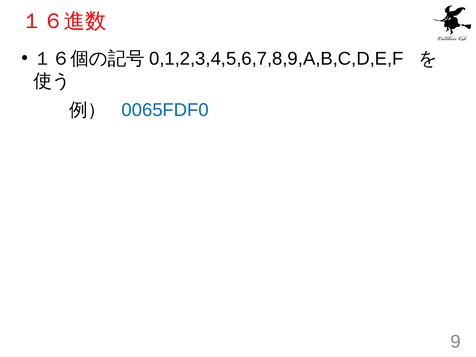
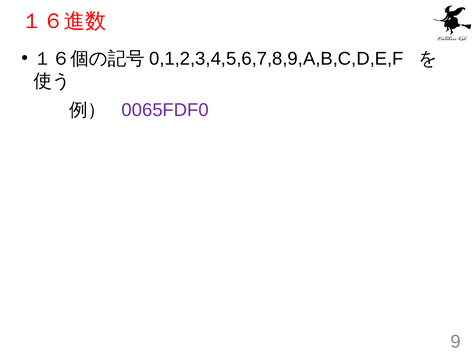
0065FDF0 colour: blue -> purple
